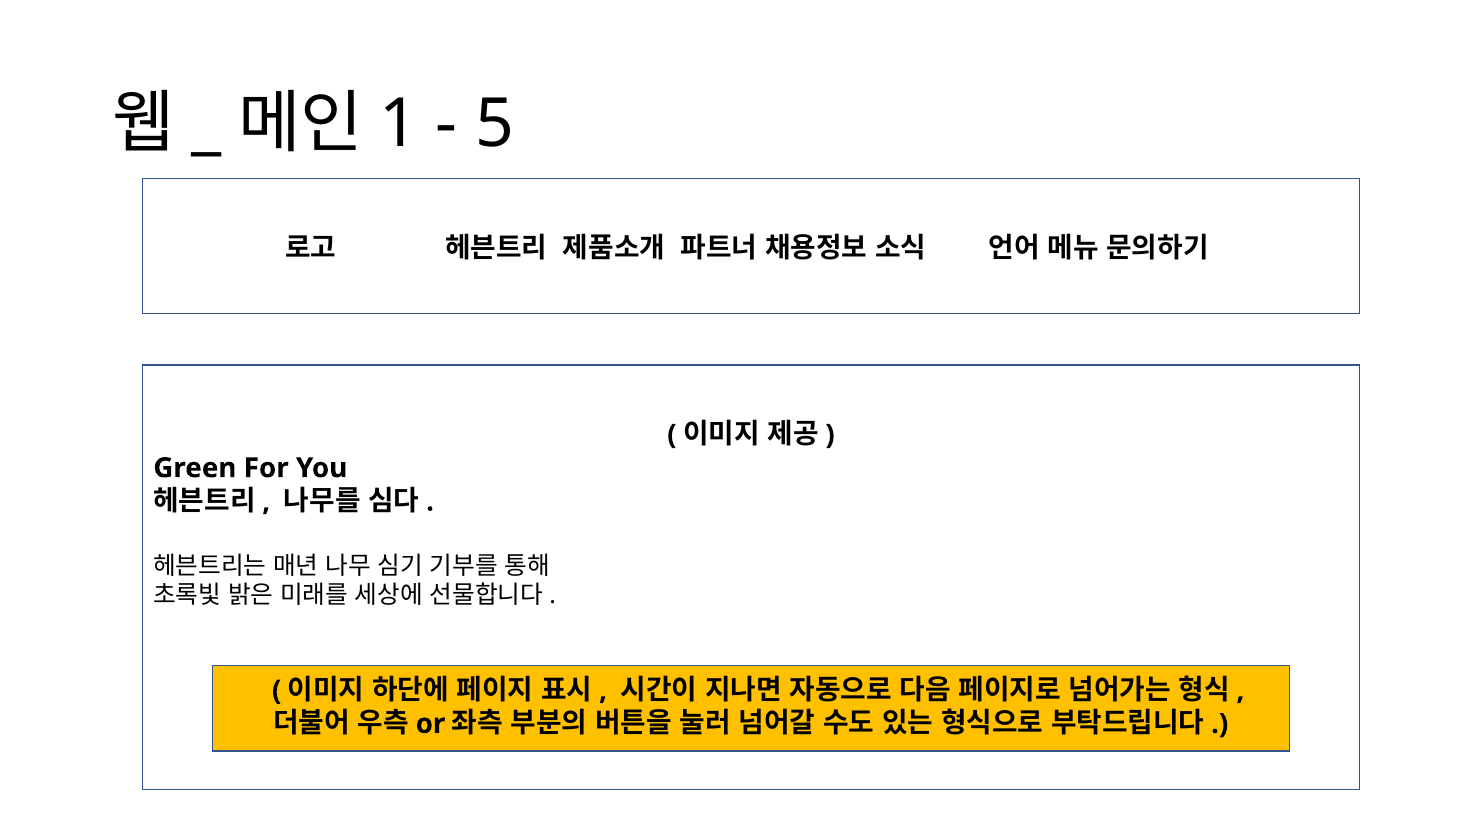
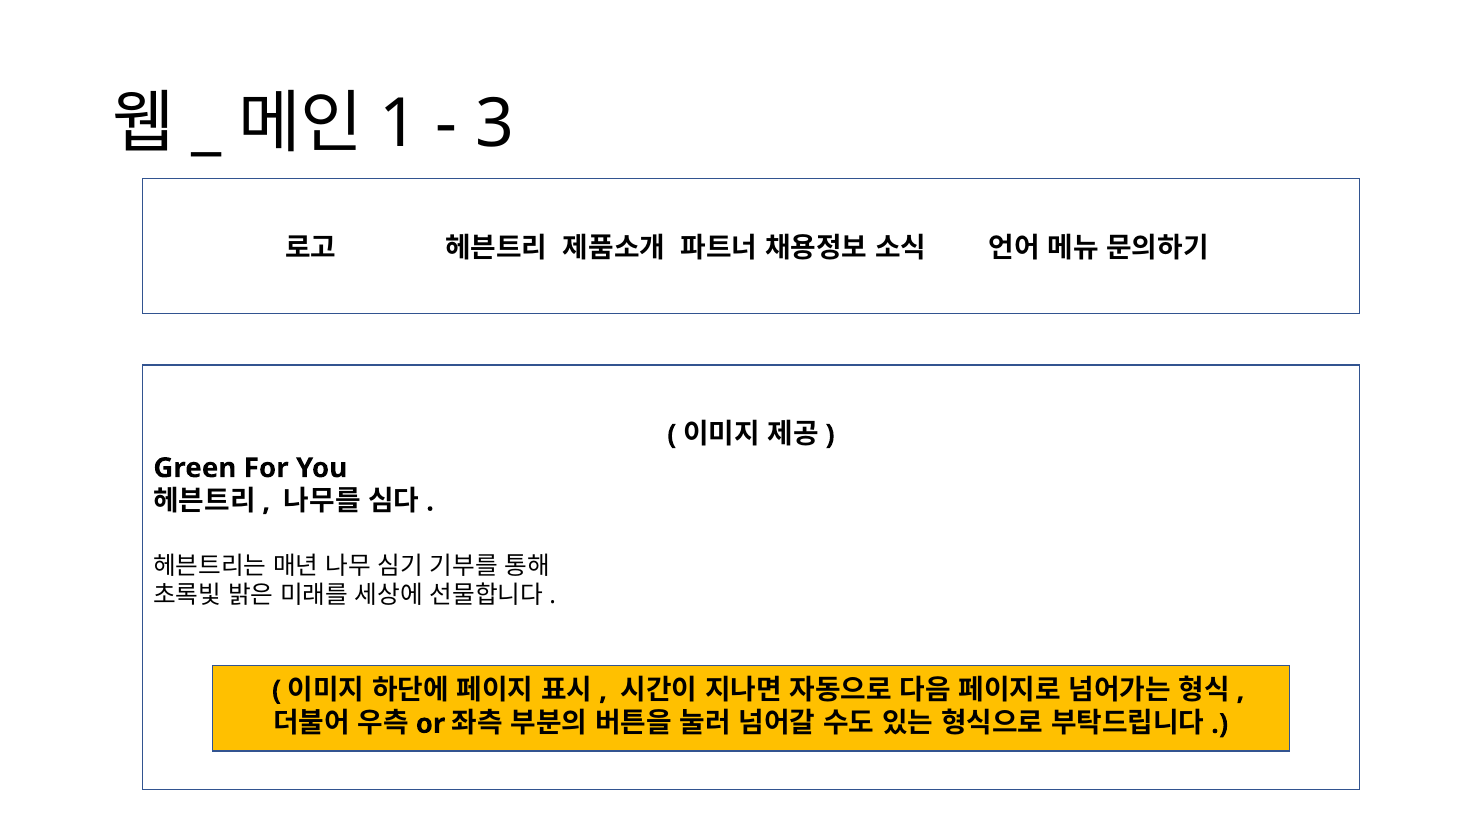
5: 5 -> 3
